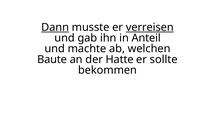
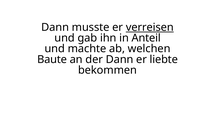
Dann at (55, 27) underline: present -> none
der Hatte: Hatte -> Dann
sollte: sollte -> liebte
